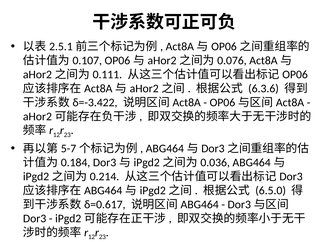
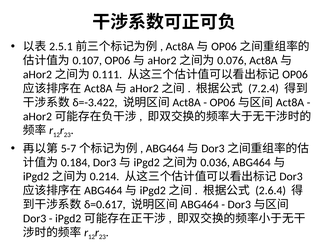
6.3.6: 6.3.6 -> 7.2.4
6.5.0: 6.5.0 -> 2.6.4
